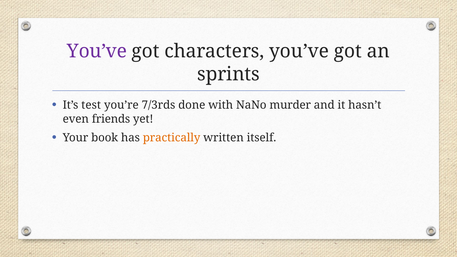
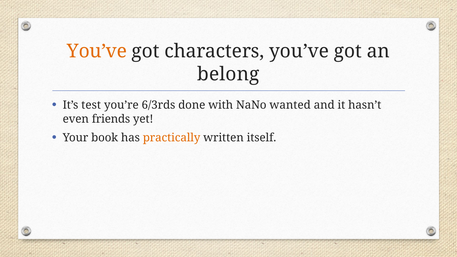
You’ve at (97, 51) colour: purple -> orange
sprints: sprints -> belong
7/3rds: 7/3rds -> 6/3rds
murder: murder -> wanted
